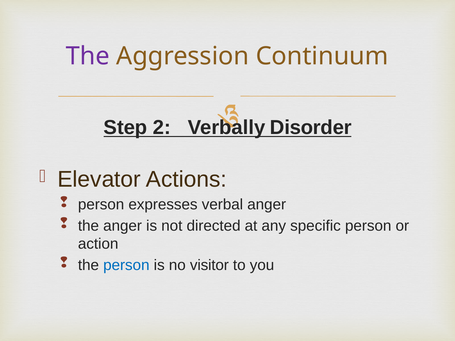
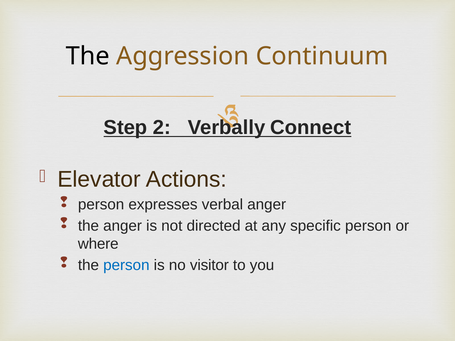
The at (88, 56) colour: purple -> black
Disorder: Disorder -> Connect
action: action -> where
